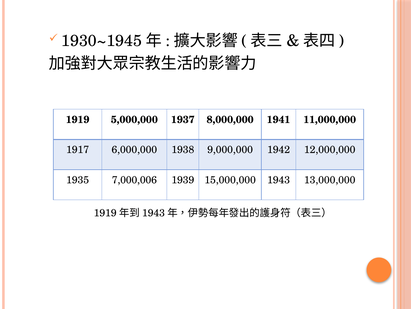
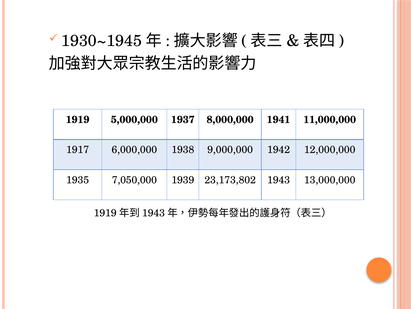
7,000,006: 7,000,006 -> 7,050,000
15,000,000: 15,000,000 -> 23,173,802
